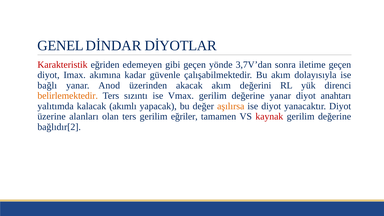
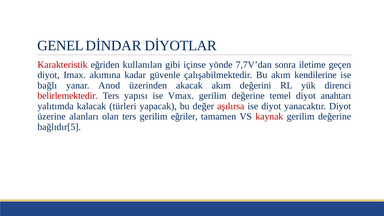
edemeyen: edemeyen -> kullanılan
gibi geçen: geçen -> içinse
3,7V’dan: 3,7V’dan -> 7,7V’dan
dolayısıyla: dolayısıyla -> kendilerine
belirlemektedir colour: orange -> red
sızıntı: sızıntı -> yapısı
değerine yanar: yanar -> temel
akımlı: akımlı -> türleri
aşılırsa colour: orange -> red
bağlıdır[2: bağlıdır[2 -> bağlıdır[5
